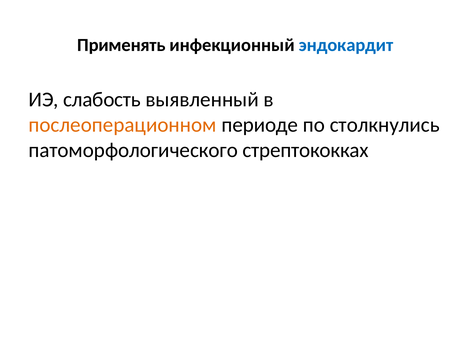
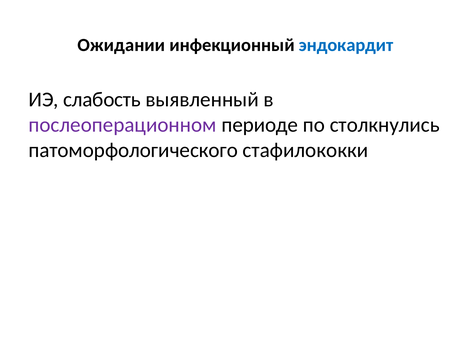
Применять: Применять -> Ожидании
послеоперационном colour: orange -> purple
стрептококках: стрептококках -> стафилококки
